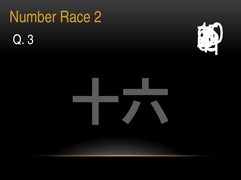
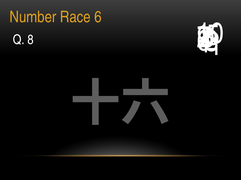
Race 2: 2 -> 6
Q 3: 3 -> 8
